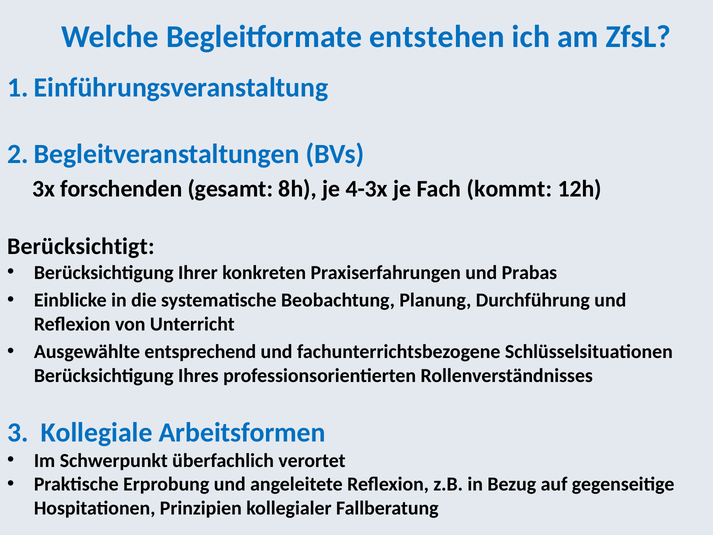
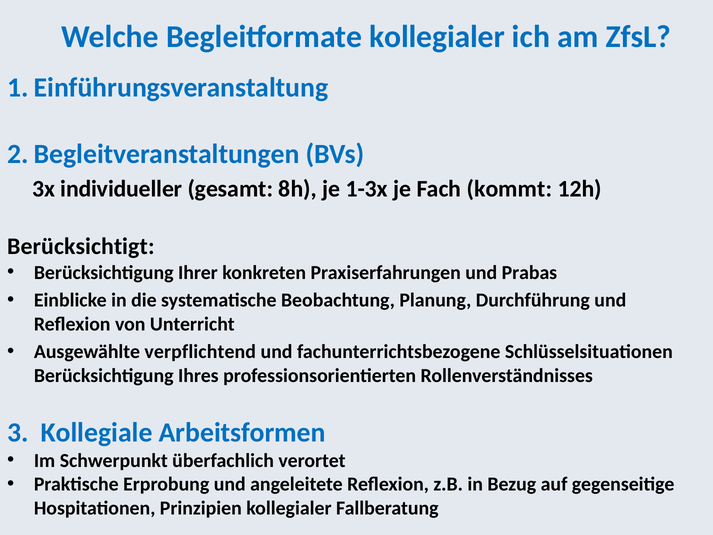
Begleitformate entstehen: entstehen -> kollegialer
forschenden: forschenden -> individueller
4-3x: 4-3x -> 1-3x
entsprechend: entsprechend -> verpflichtend
